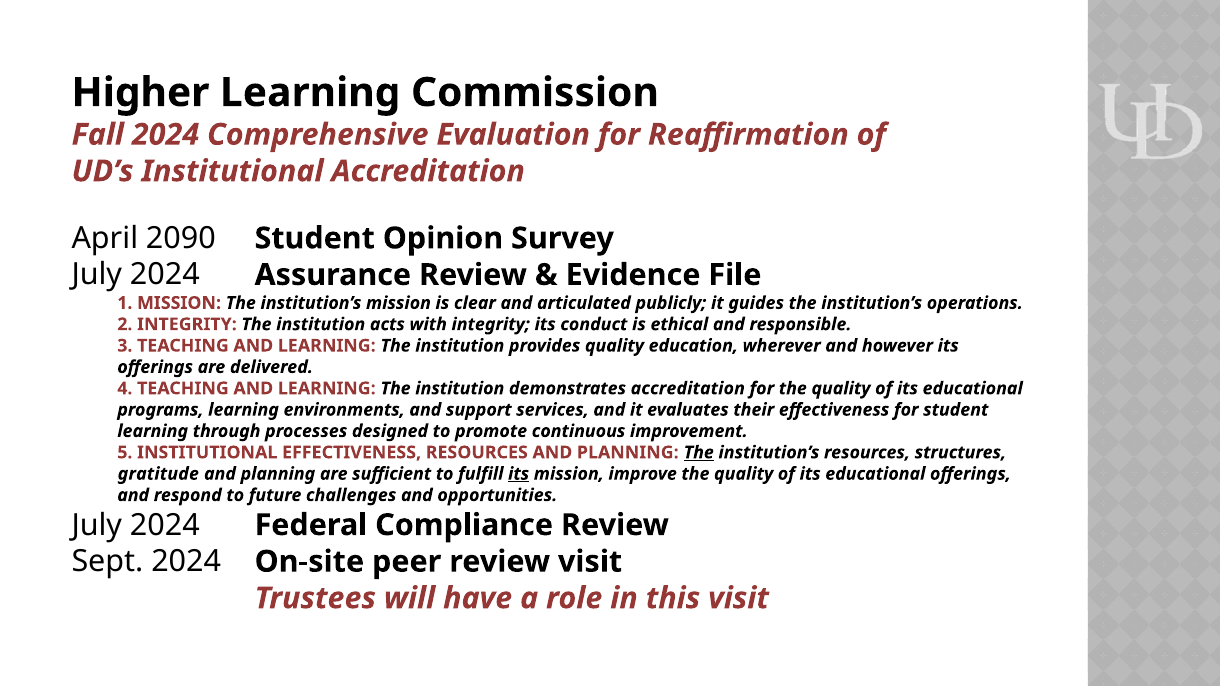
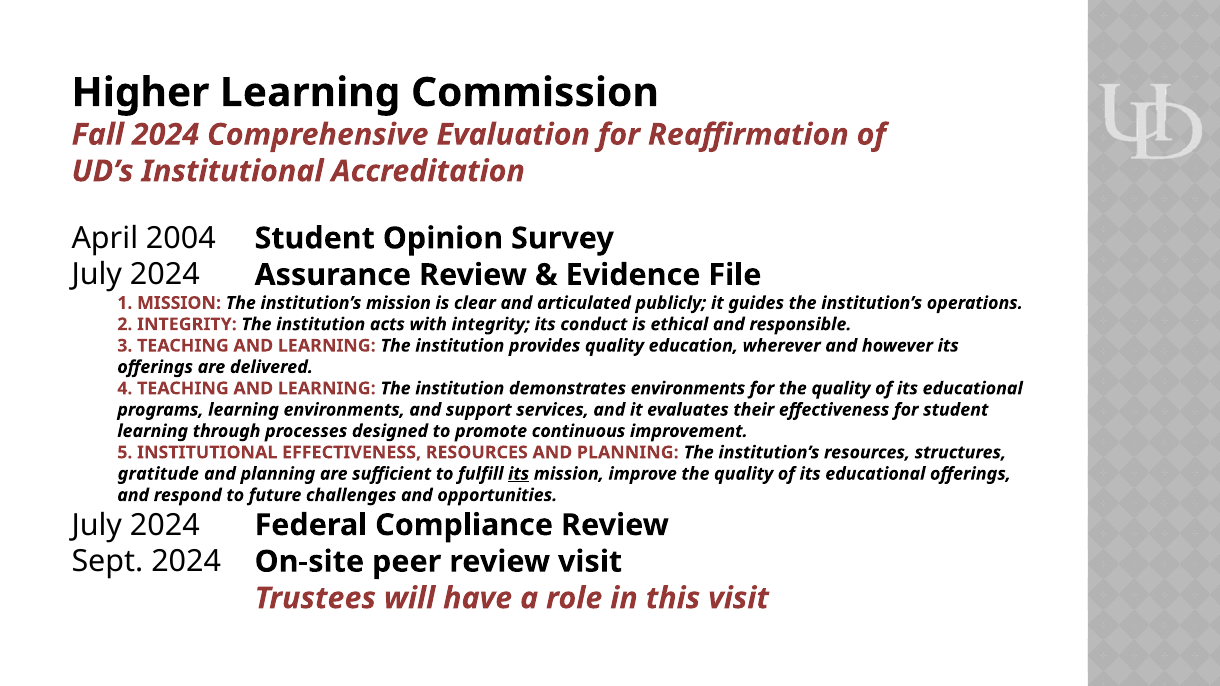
2090: 2090 -> 2004
demonstrates accreditation: accreditation -> environments
The at (699, 453) underline: present -> none
